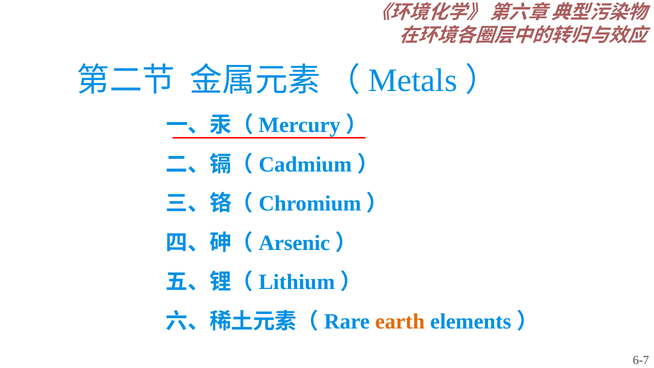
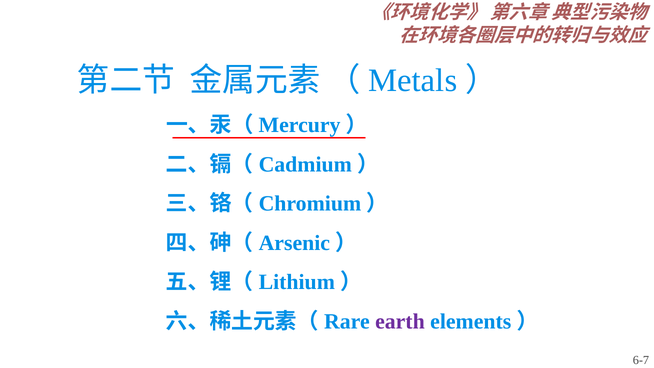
earth colour: orange -> purple
